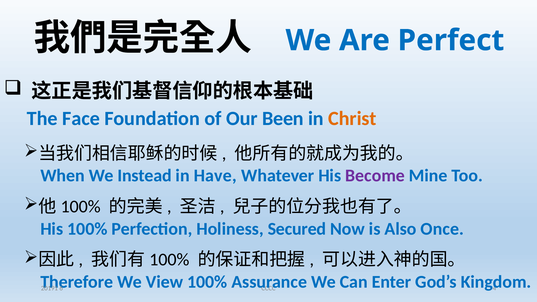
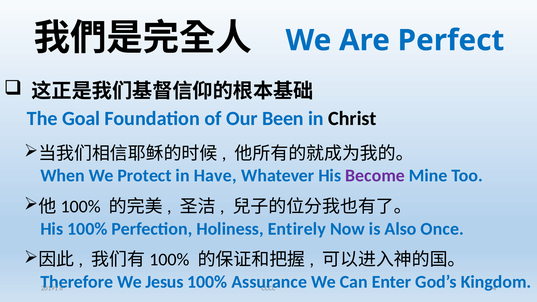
Face: Face -> Goal
Christ colour: orange -> black
Instead: Instead -> Protect
Secured: Secured -> Entirely
View: View -> Jesus
